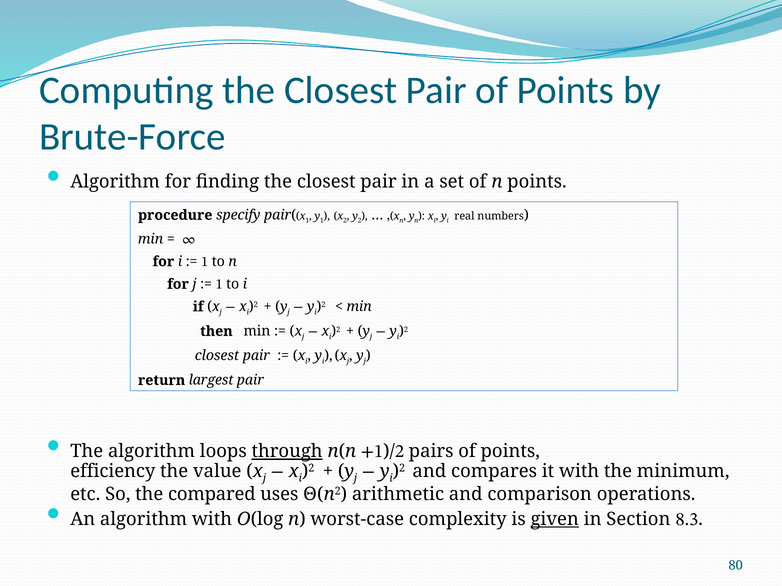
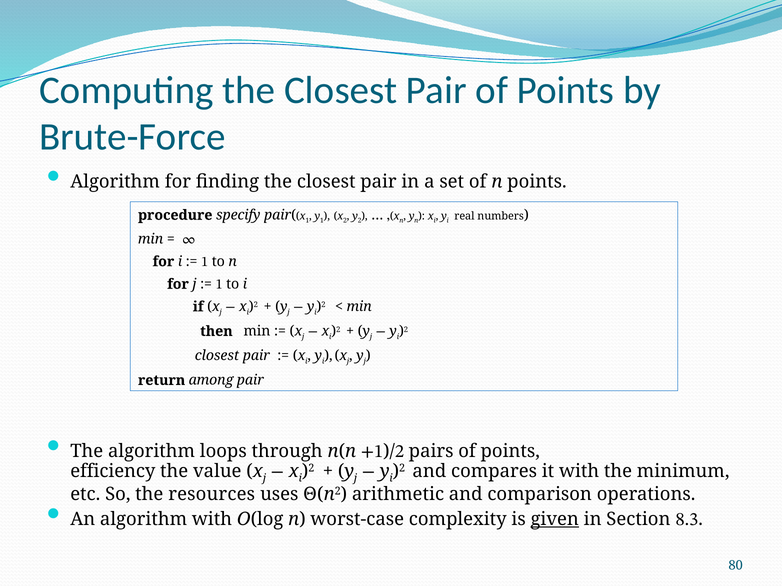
largest: largest -> among
through underline: present -> none
compared: compared -> resources
